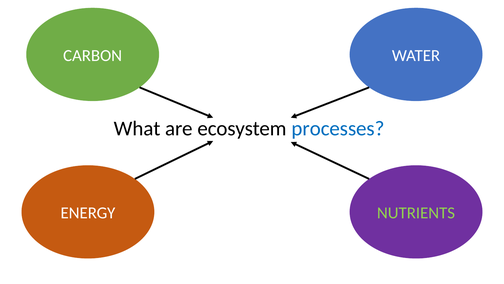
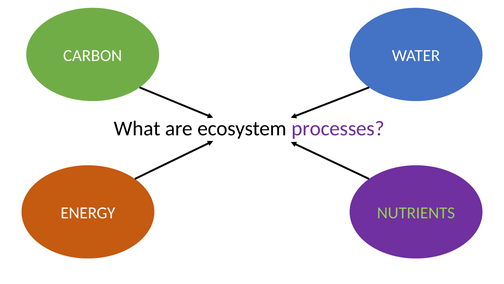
processes colour: blue -> purple
